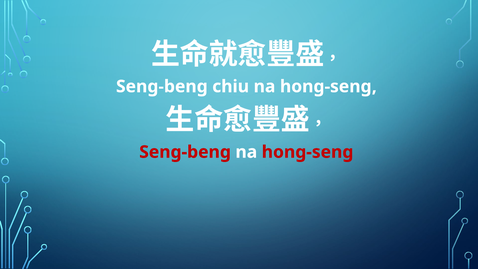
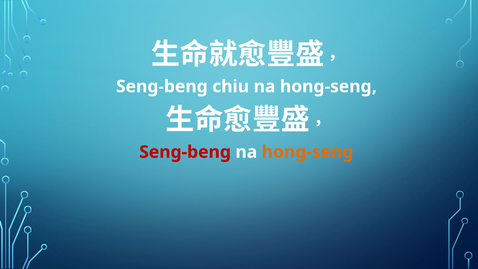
hong-seng at (308, 152) colour: red -> orange
